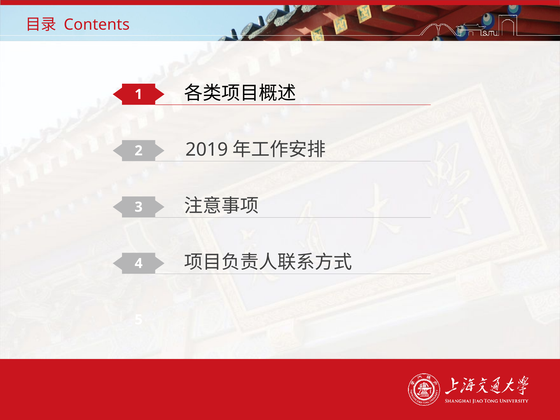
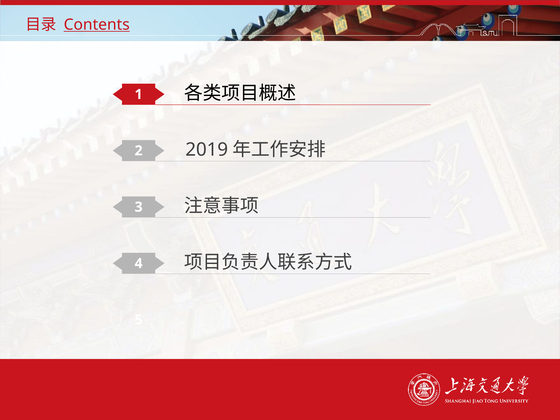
Contents underline: none -> present
